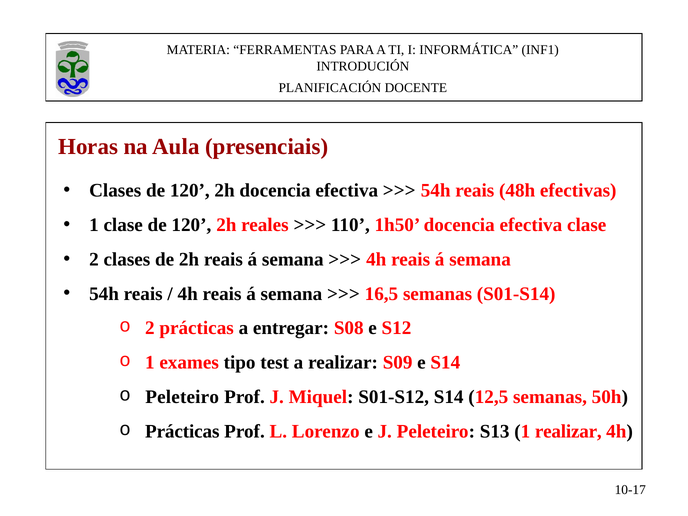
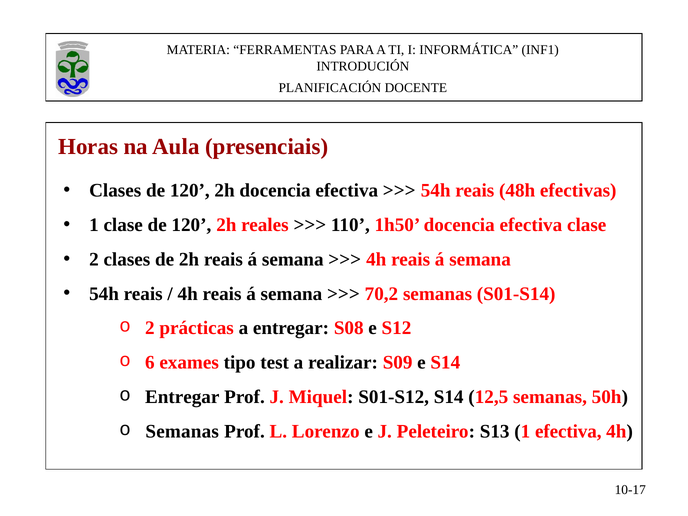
16,5: 16,5 -> 70,2
1 at (150, 363): 1 -> 6
Peleteiro at (182, 397): Peleteiro -> Entregar
Prácticas at (182, 431): Prácticas -> Semanas
1 realizar: realizar -> efectiva
